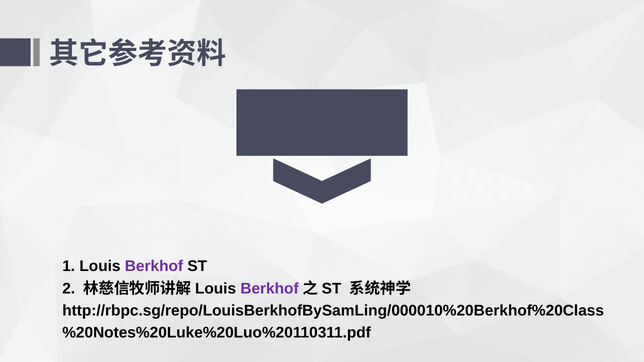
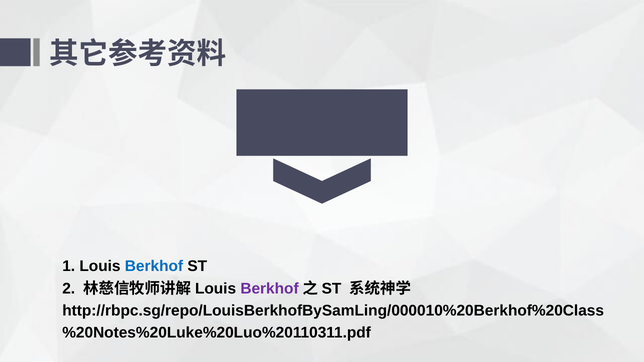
Berkhof at (154, 266) colour: purple -> blue
